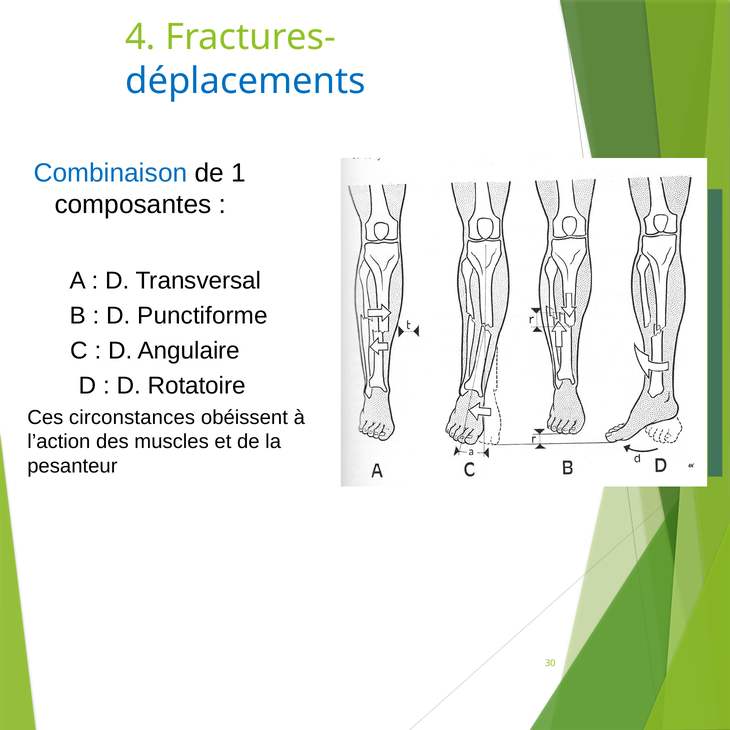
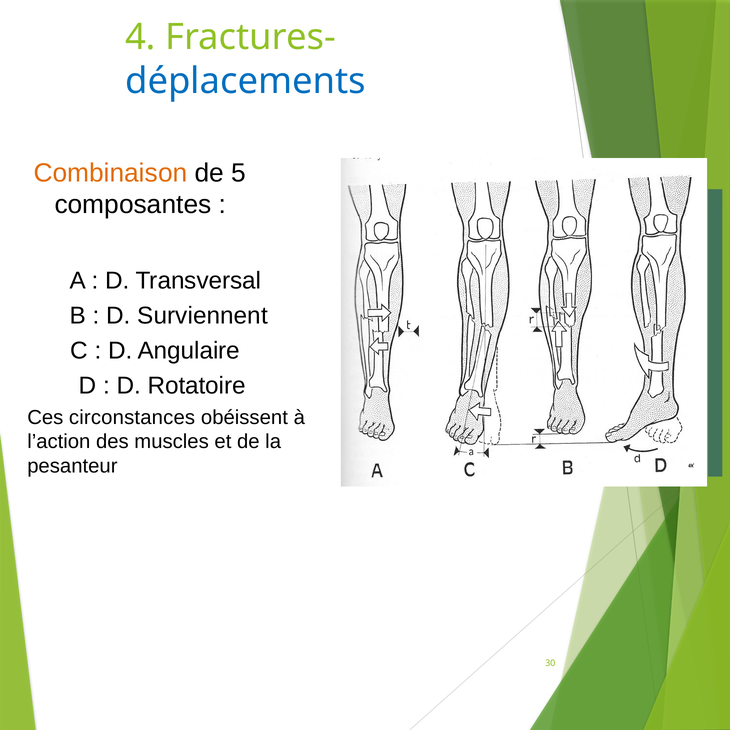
Combinaison colour: blue -> orange
1: 1 -> 5
Punctiforme: Punctiforme -> Surviennent
